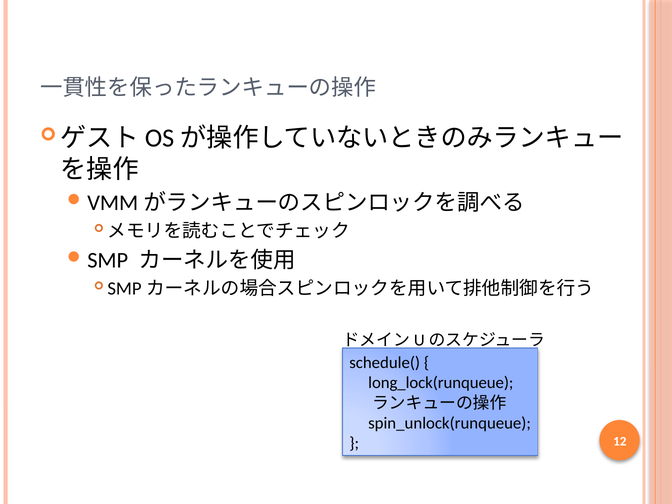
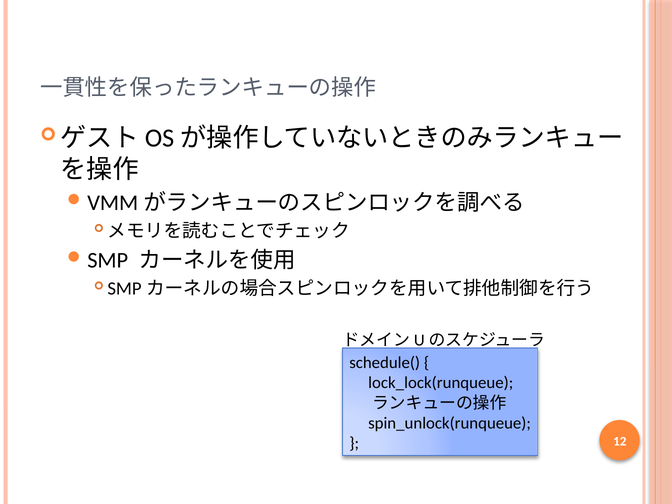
long_lock(runqueue: long_lock(runqueue -> lock_lock(runqueue
